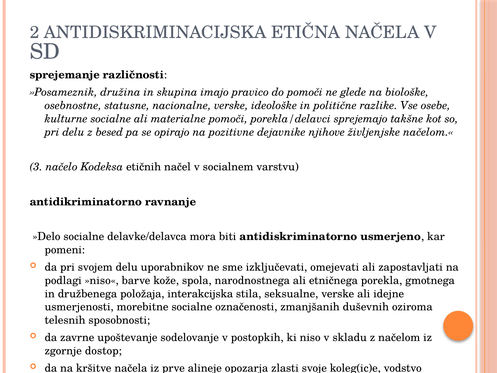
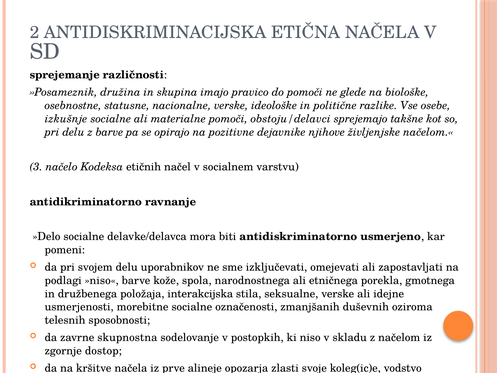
kulturne: kulturne -> izkušnje
porekla/delavci: porekla/delavci -> obstoju/delavci
z besed: besed -> barve
upoštevanje: upoštevanje -> skupnostna
